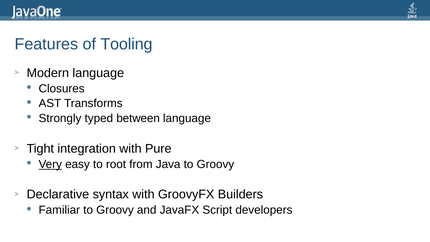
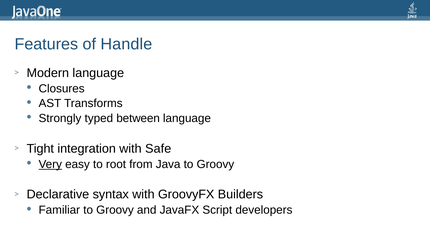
Tooling: Tooling -> Handle
Pure: Pure -> Safe
